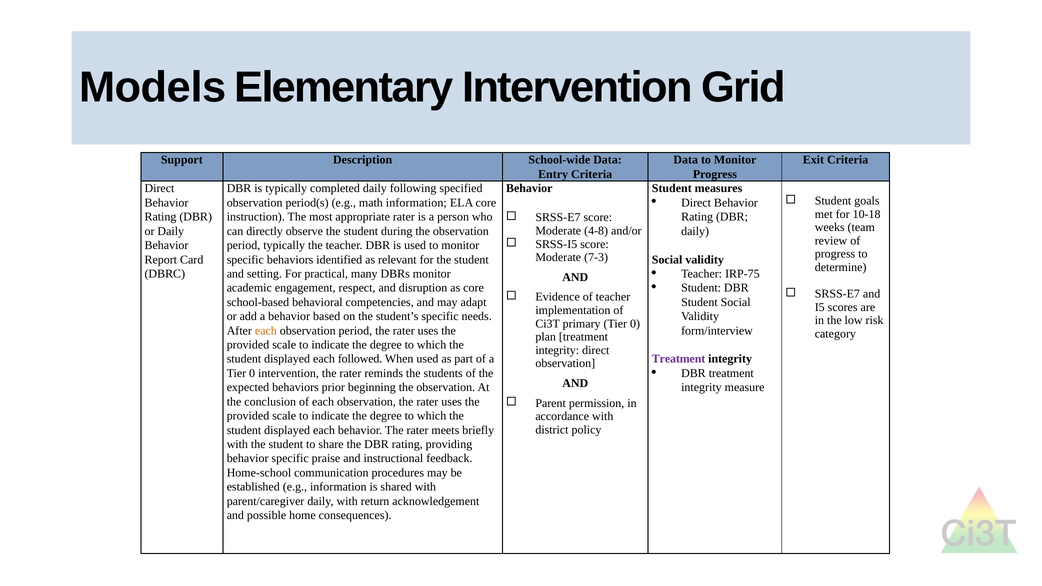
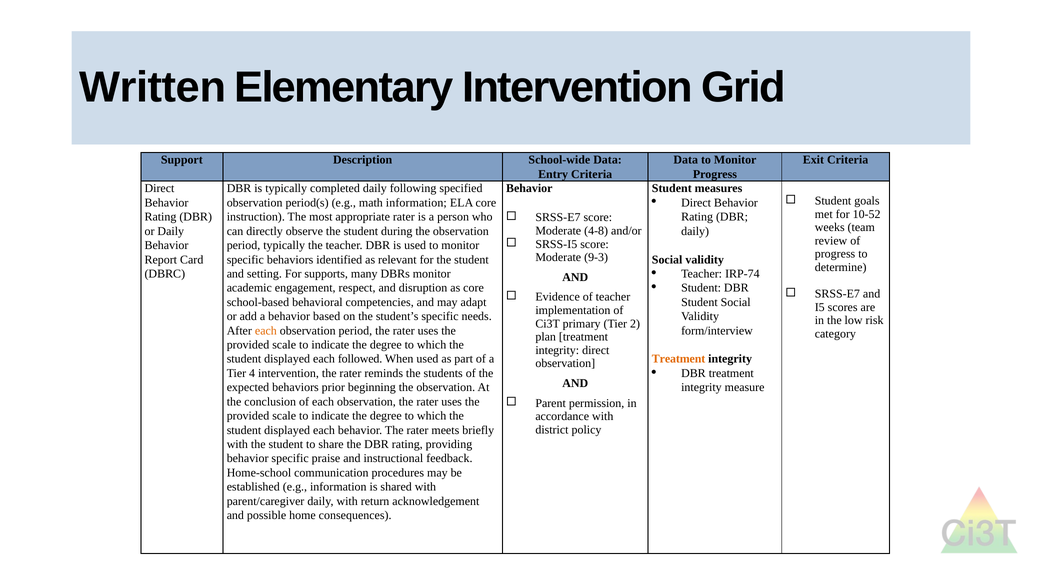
Models: Models -> Written
10-18: 10-18 -> 10-52
7-3: 7-3 -> 9-3
practical: practical -> supports
IRP-75: IRP-75 -> IRP-74
primary Tier 0: 0 -> 2
Treatment at (679, 359) colour: purple -> orange
0 at (252, 373): 0 -> 4
